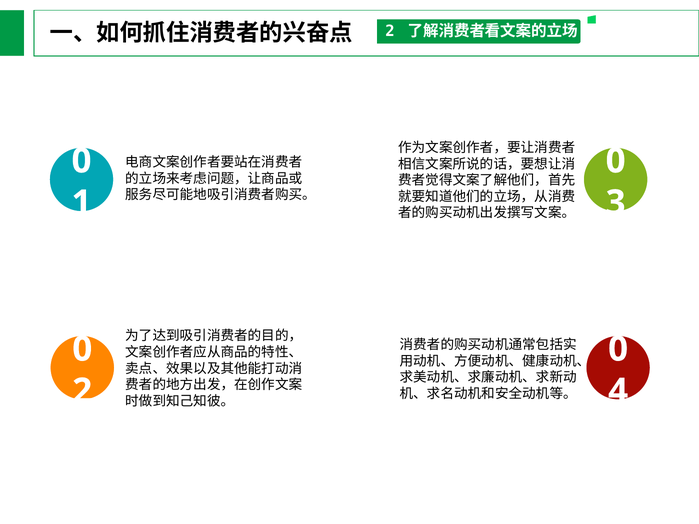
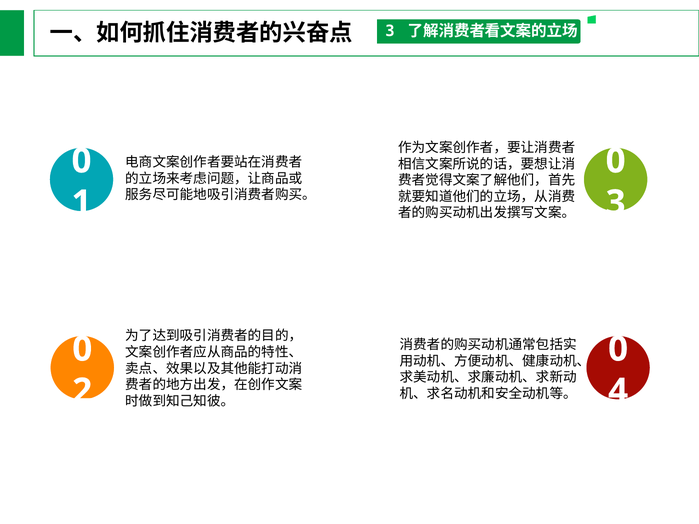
2 at (390, 31): 2 -> 3
